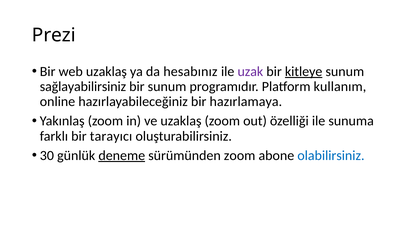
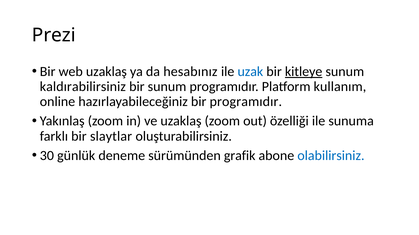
uzak colour: purple -> blue
sağlayabilirsiniz: sağlayabilirsiniz -> kaldırabilirsiniz
bir hazırlamaya: hazırlamaya -> programıdır
tarayıcı: tarayıcı -> slaytlar
deneme underline: present -> none
sürümünden zoom: zoom -> grafik
